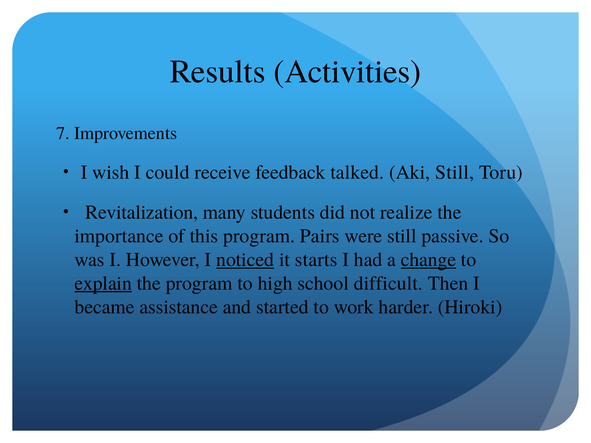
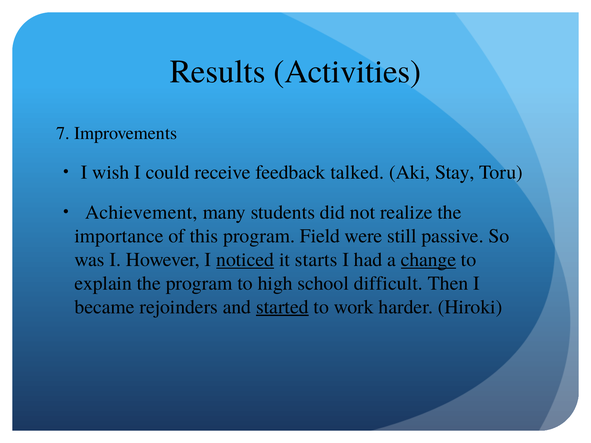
Aki Still: Still -> Stay
Revitalization: Revitalization -> Achievement
Pairs: Pairs -> Field
explain underline: present -> none
assistance: assistance -> rejoinders
started underline: none -> present
